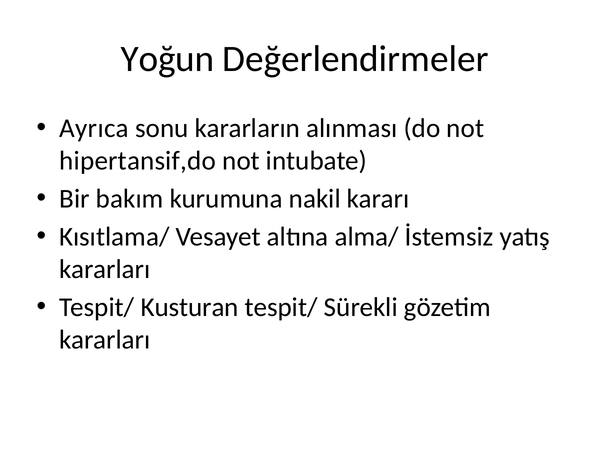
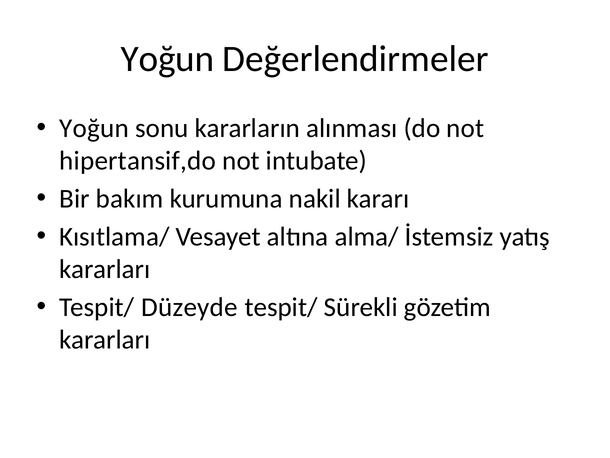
Ayrıca at (94, 128): Ayrıca -> Yoğun
Kusturan: Kusturan -> Düzeyde
